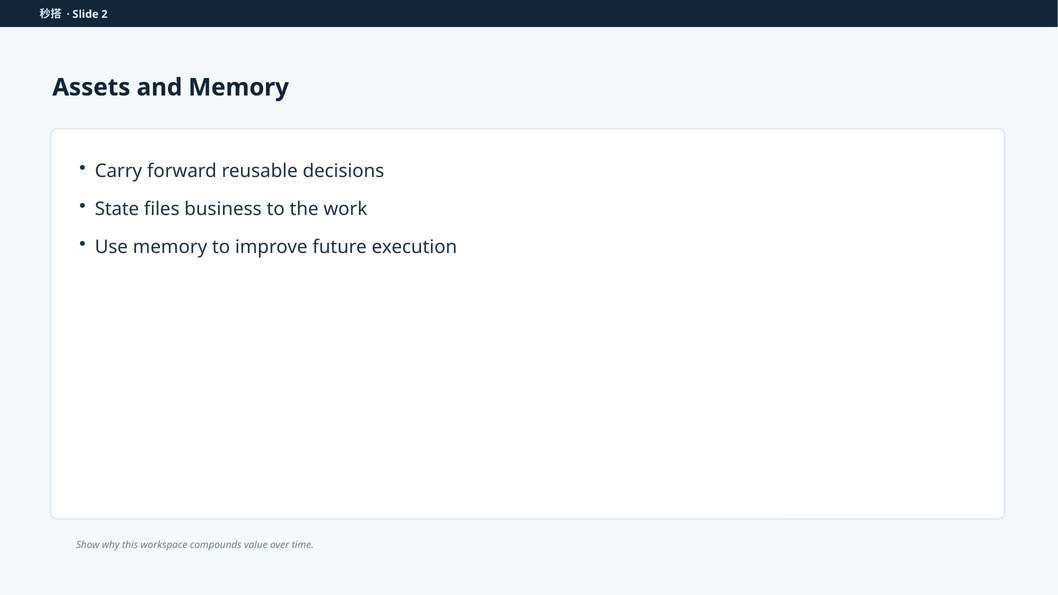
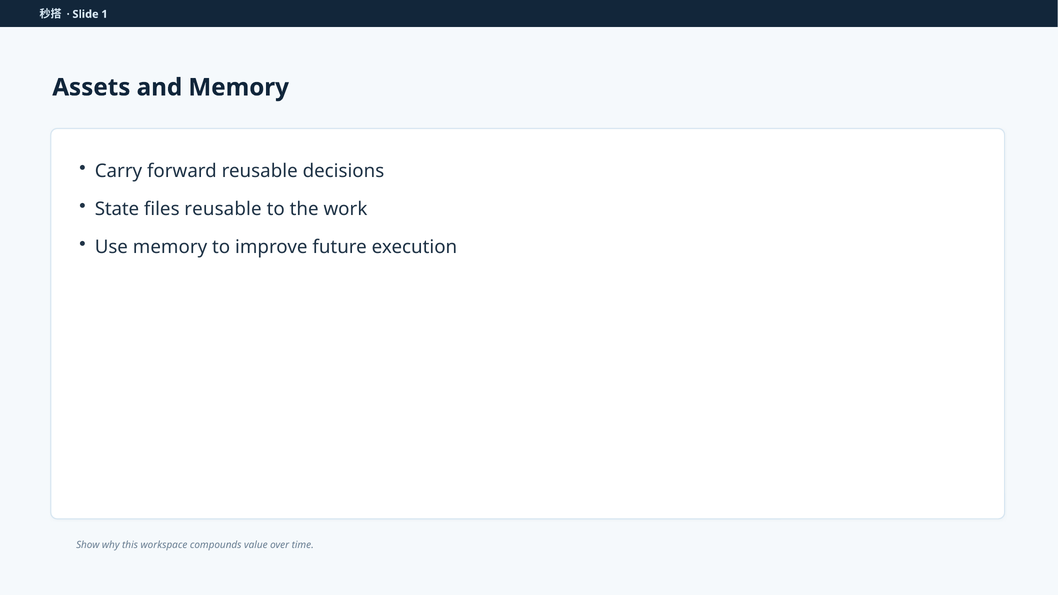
2: 2 -> 1
files business: business -> reusable
